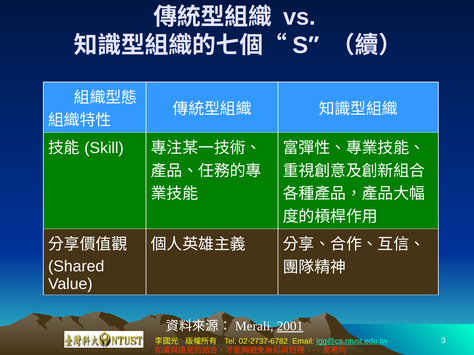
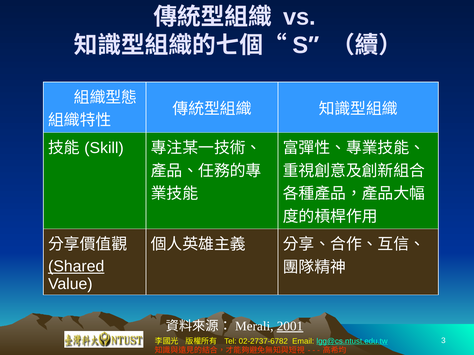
Shared underline: none -> present
